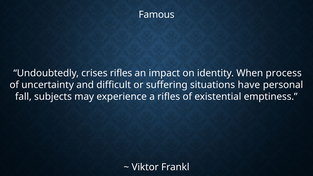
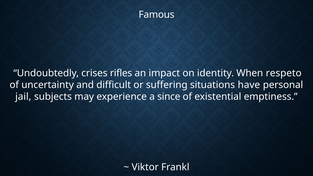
process: process -> respeto
fall: fall -> jail
a rifles: rifles -> since
